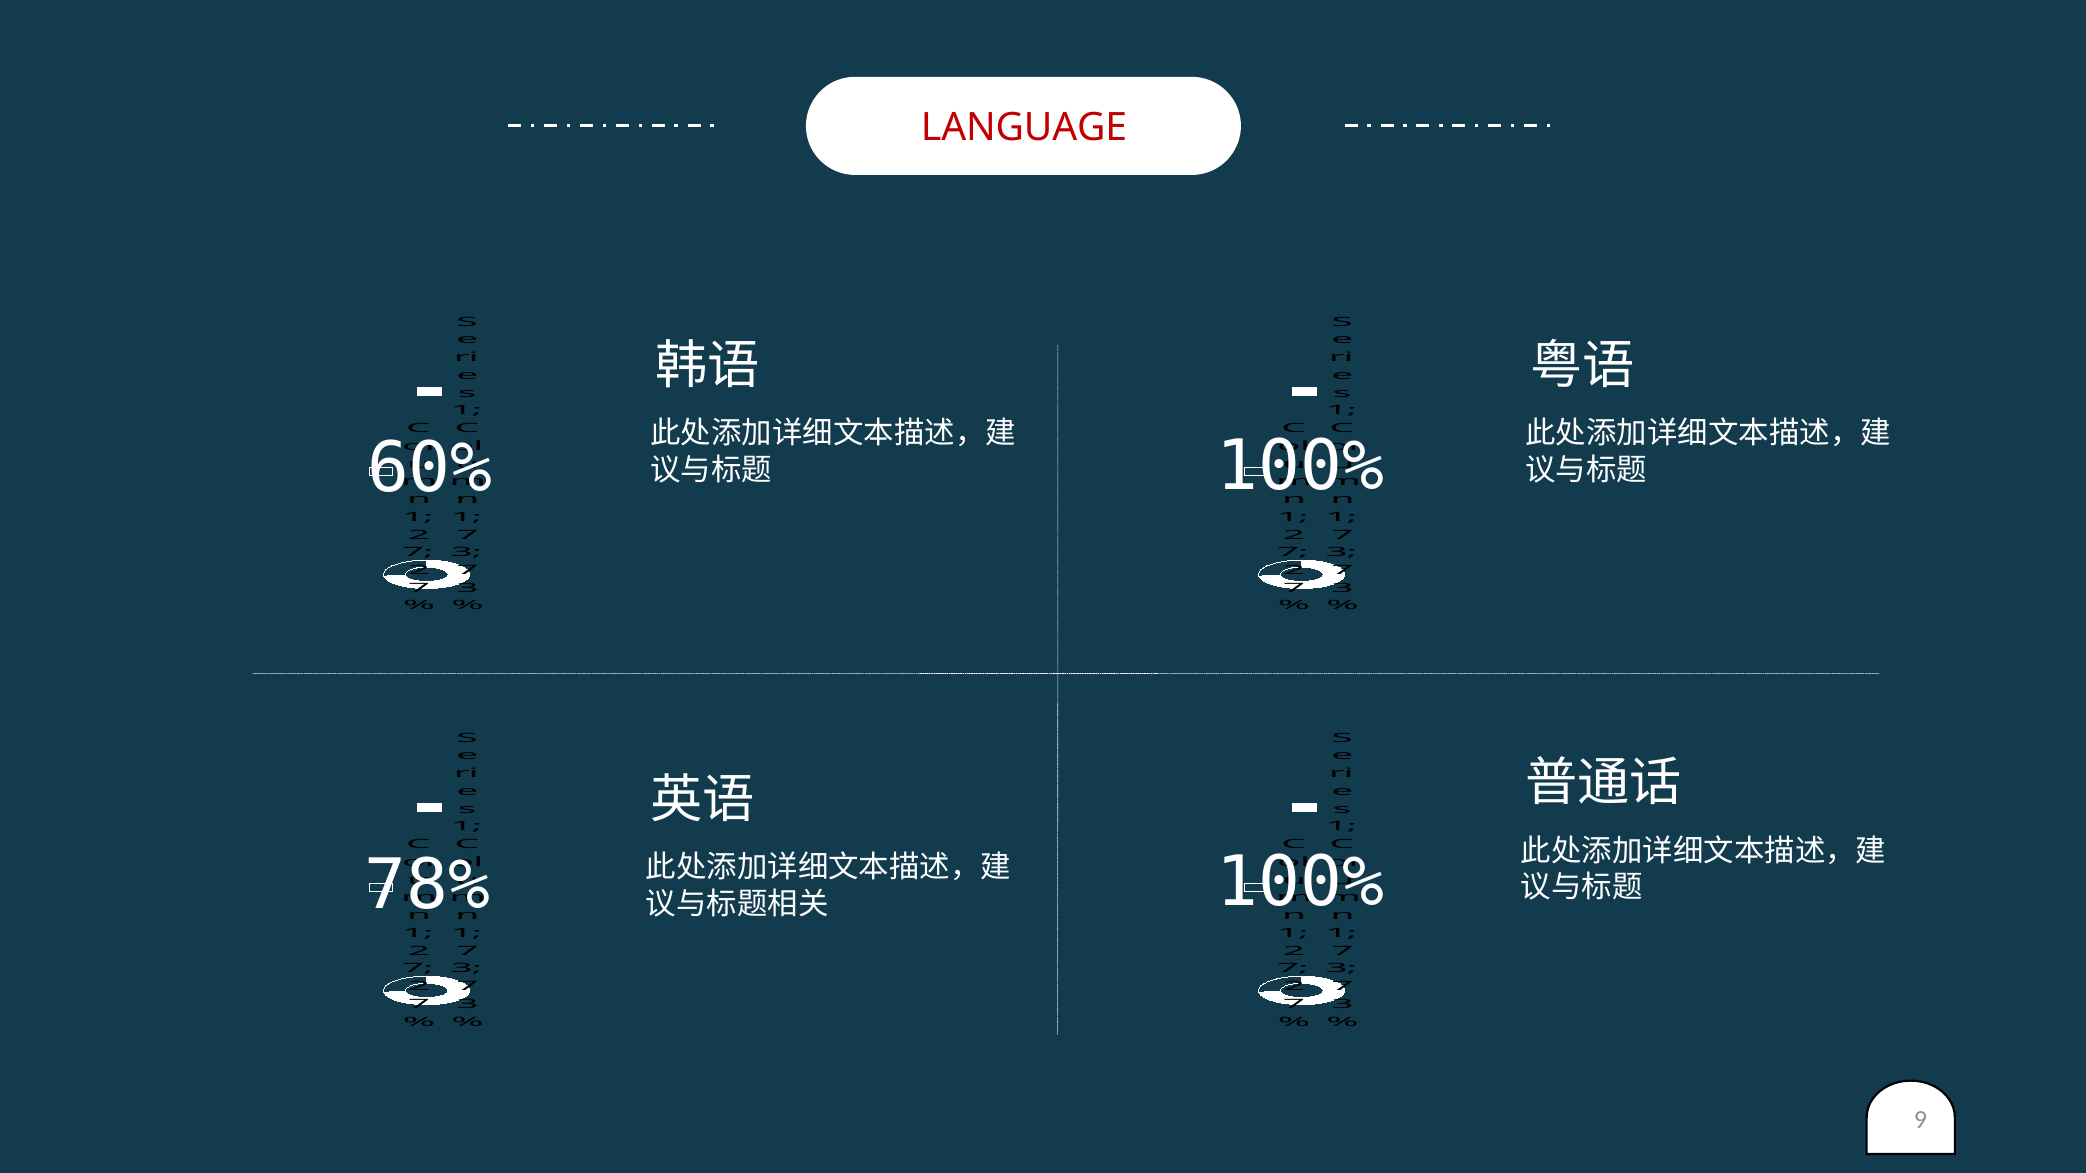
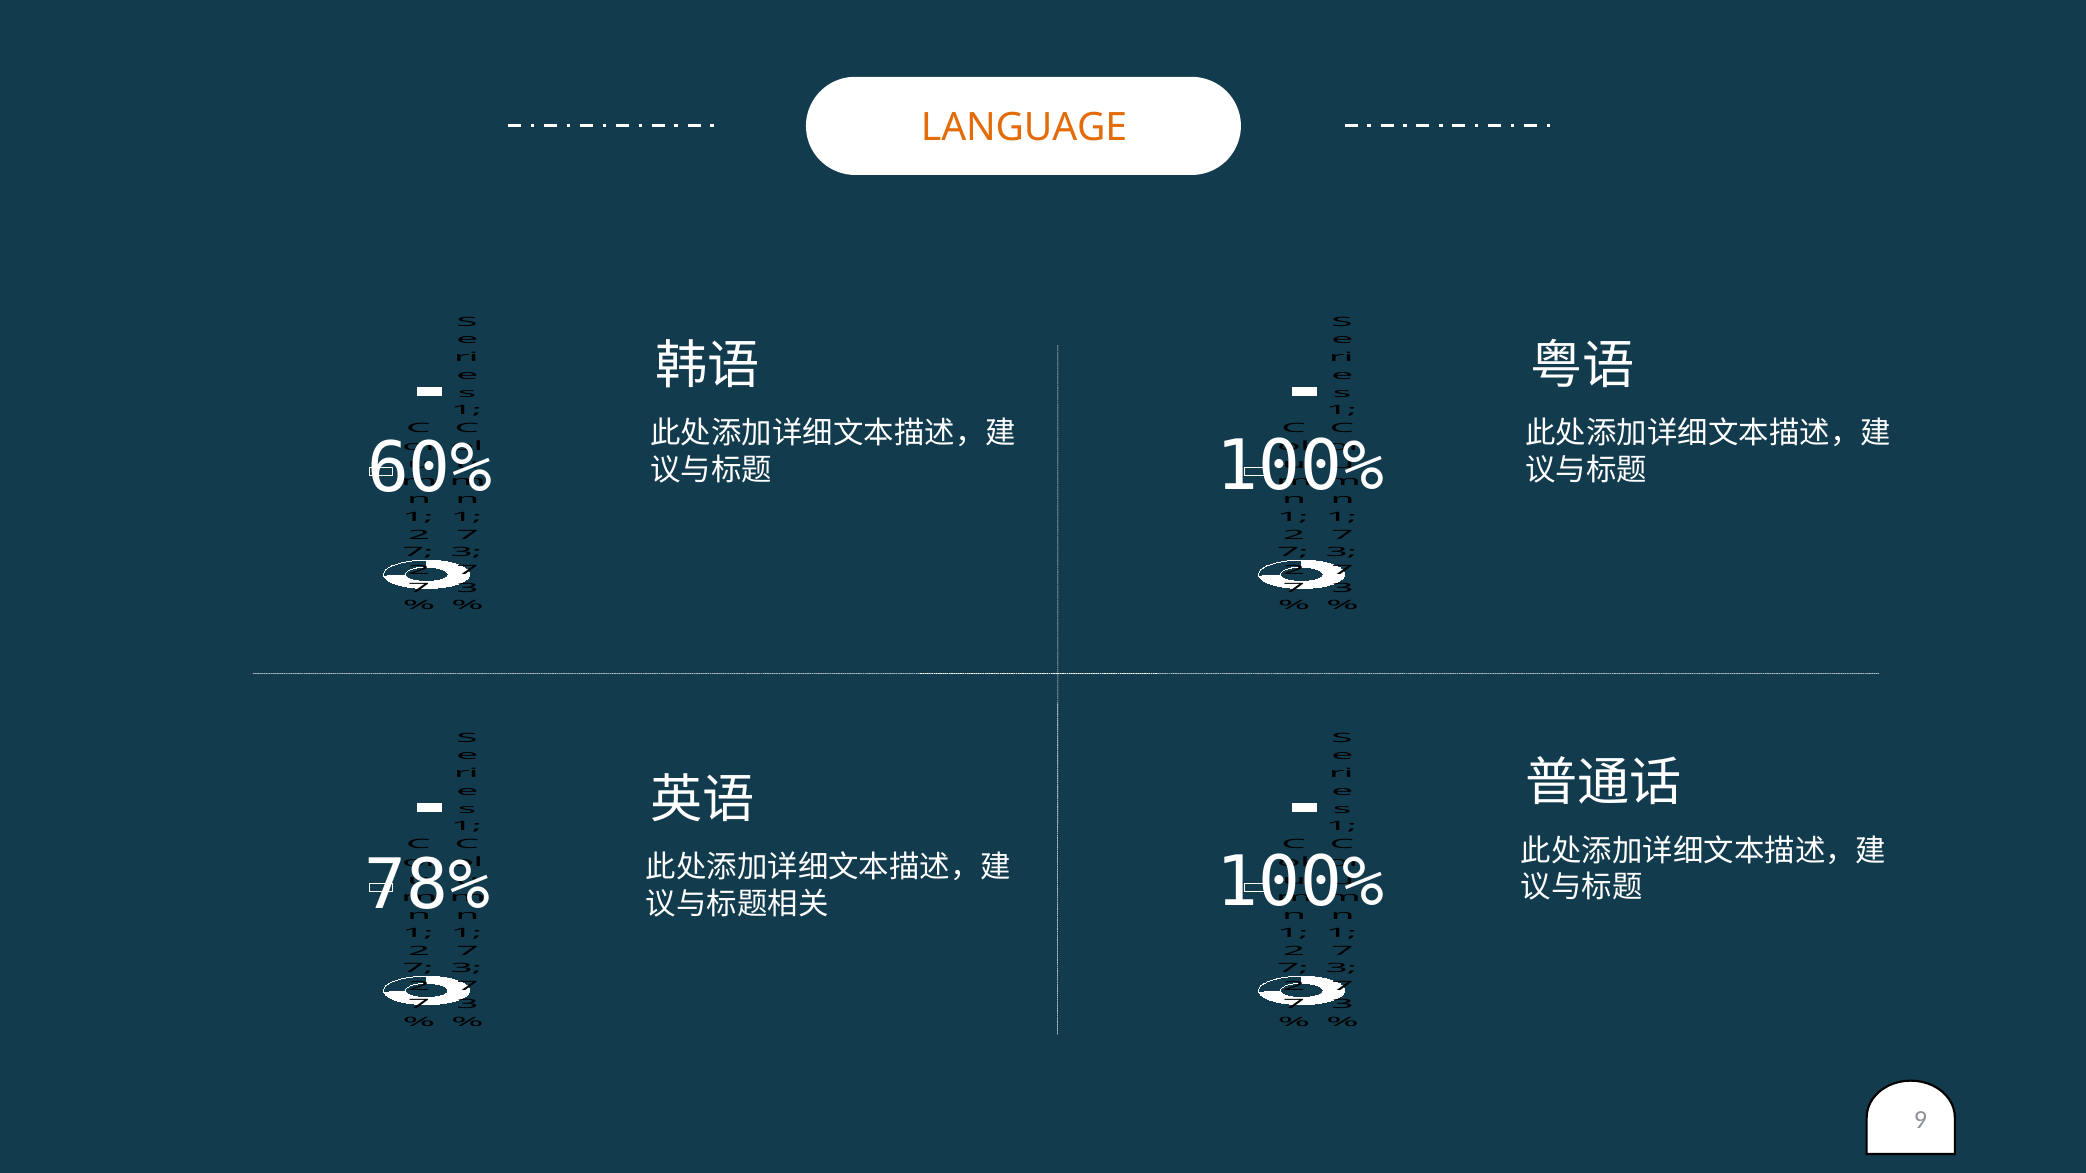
LANGUAGE colour: red -> orange
